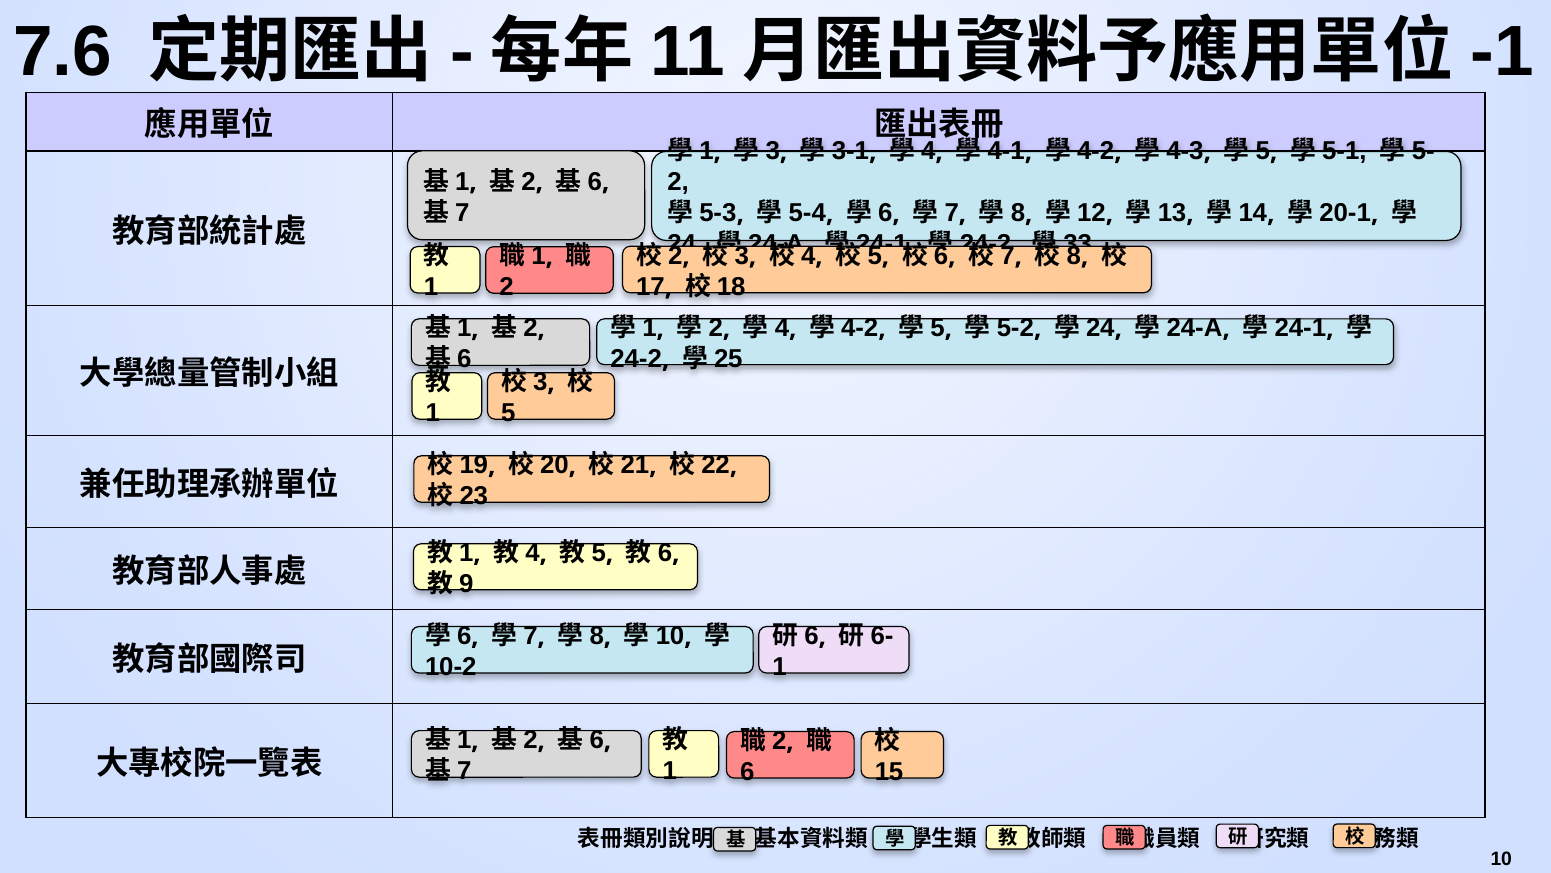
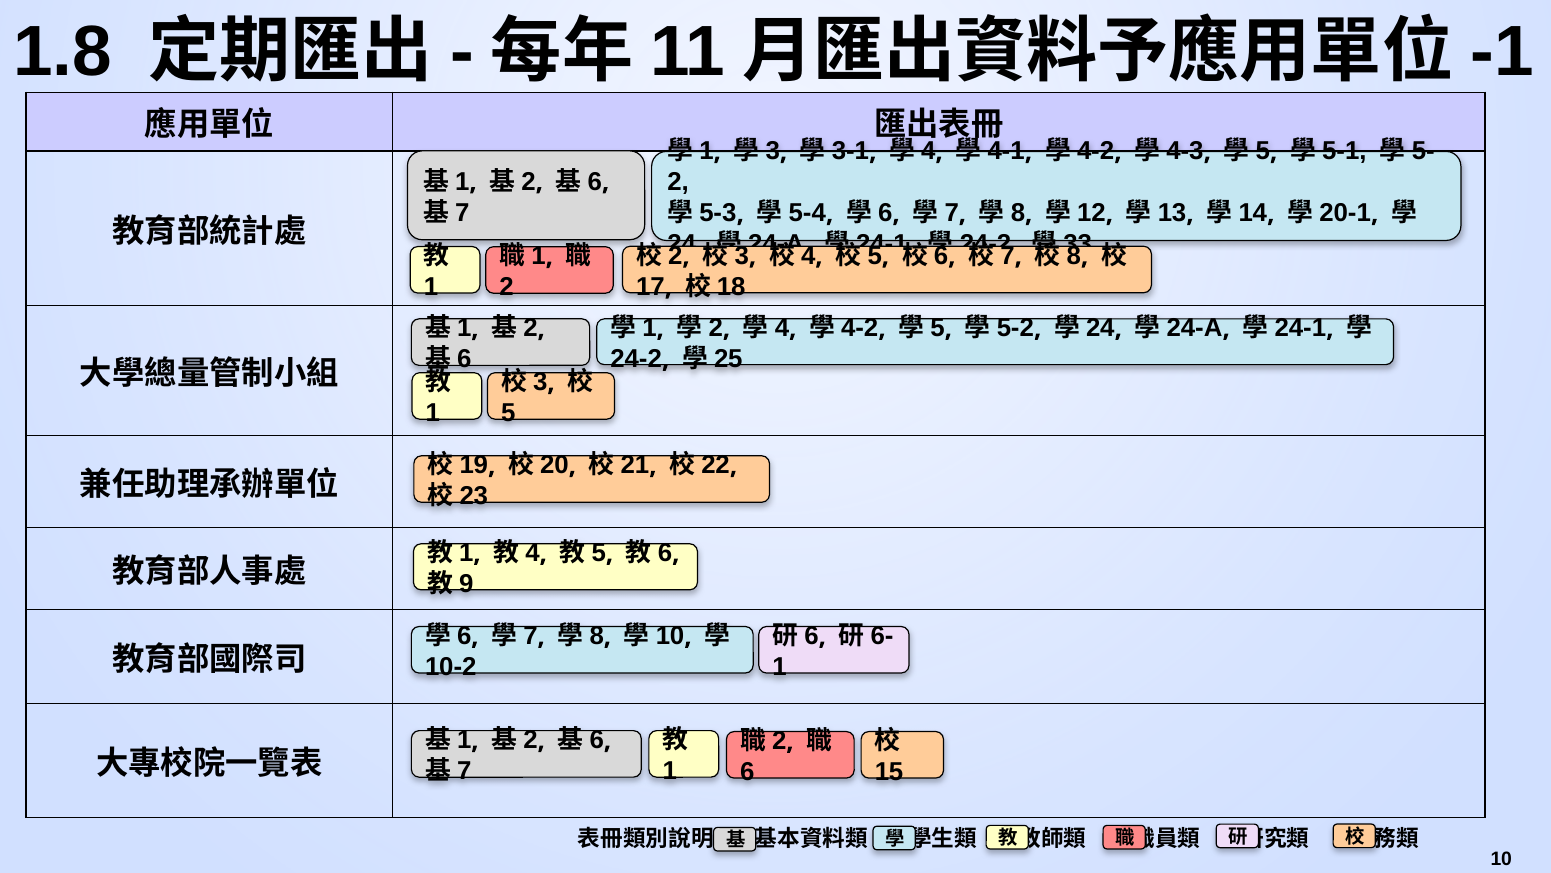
7.6: 7.6 -> 1.8
